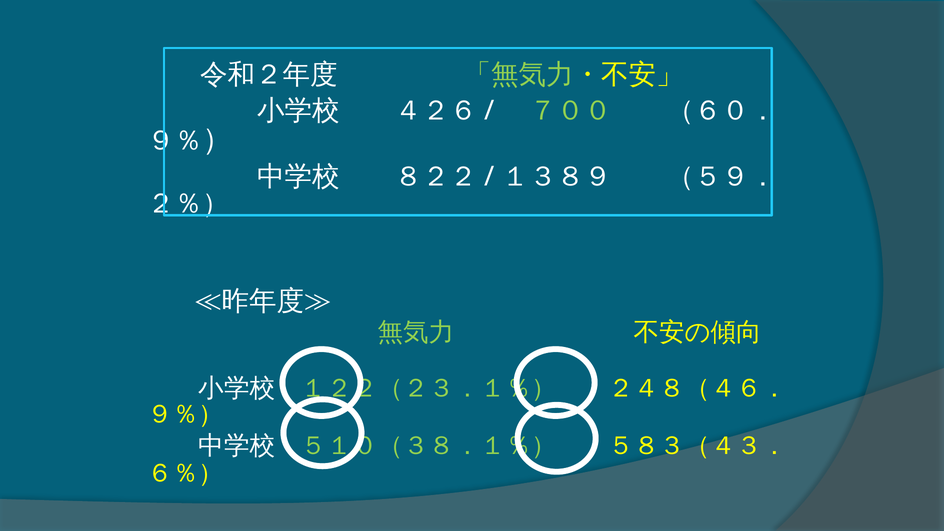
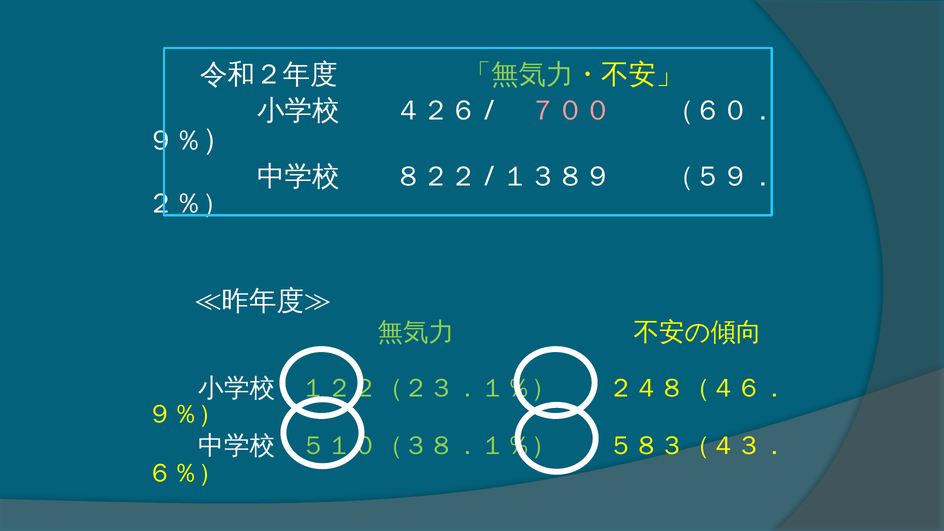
７００ colour: light green -> pink
